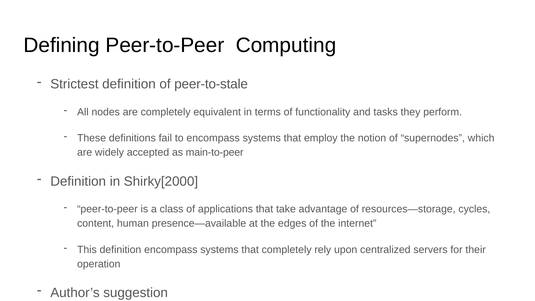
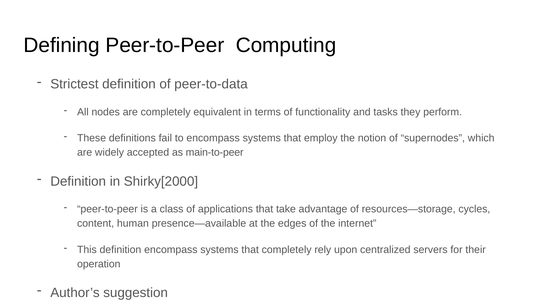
peer-to-stale: peer-to-stale -> peer-to-data
